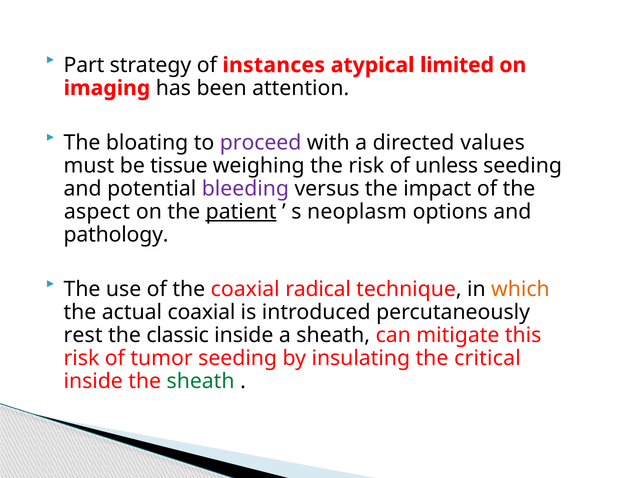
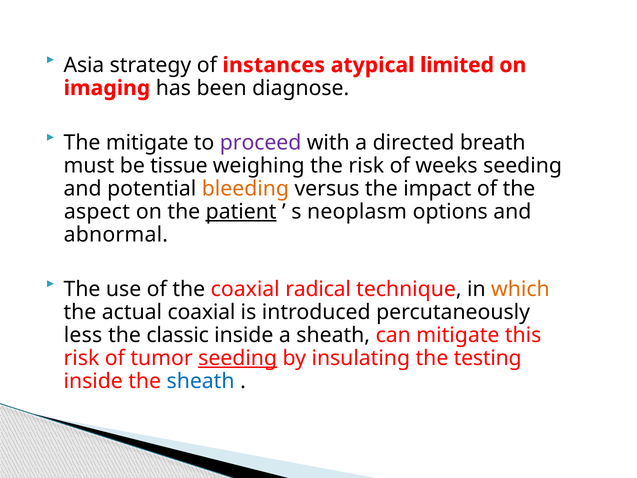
Part: Part -> Asia
attention: attention -> diagnose
The bloating: bloating -> mitigate
values: values -> breath
unless: unless -> weeks
bleeding colour: purple -> orange
pathology: pathology -> abnormal
rest: rest -> less
seeding at (238, 358) underline: none -> present
critical: critical -> testing
sheath at (201, 381) colour: green -> blue
